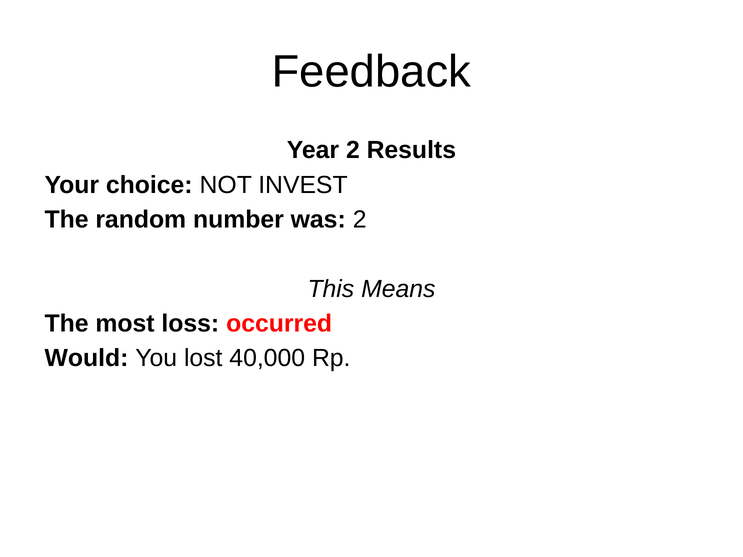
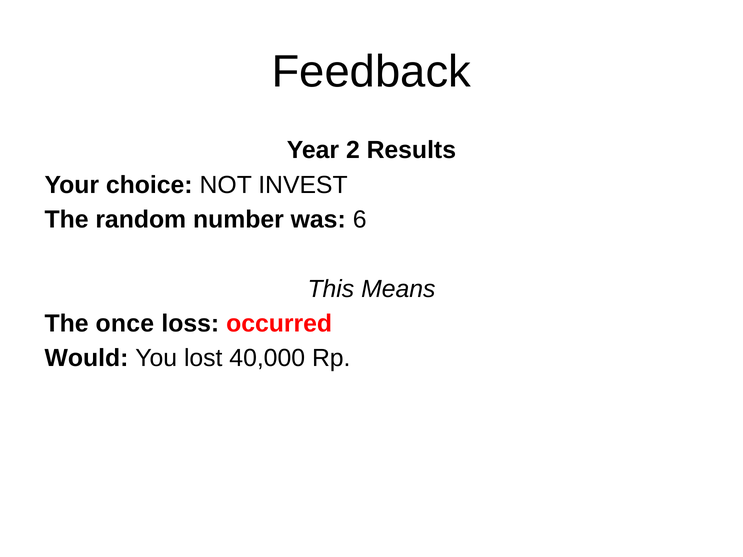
was 2: 2 -> 6
most: most -> once
